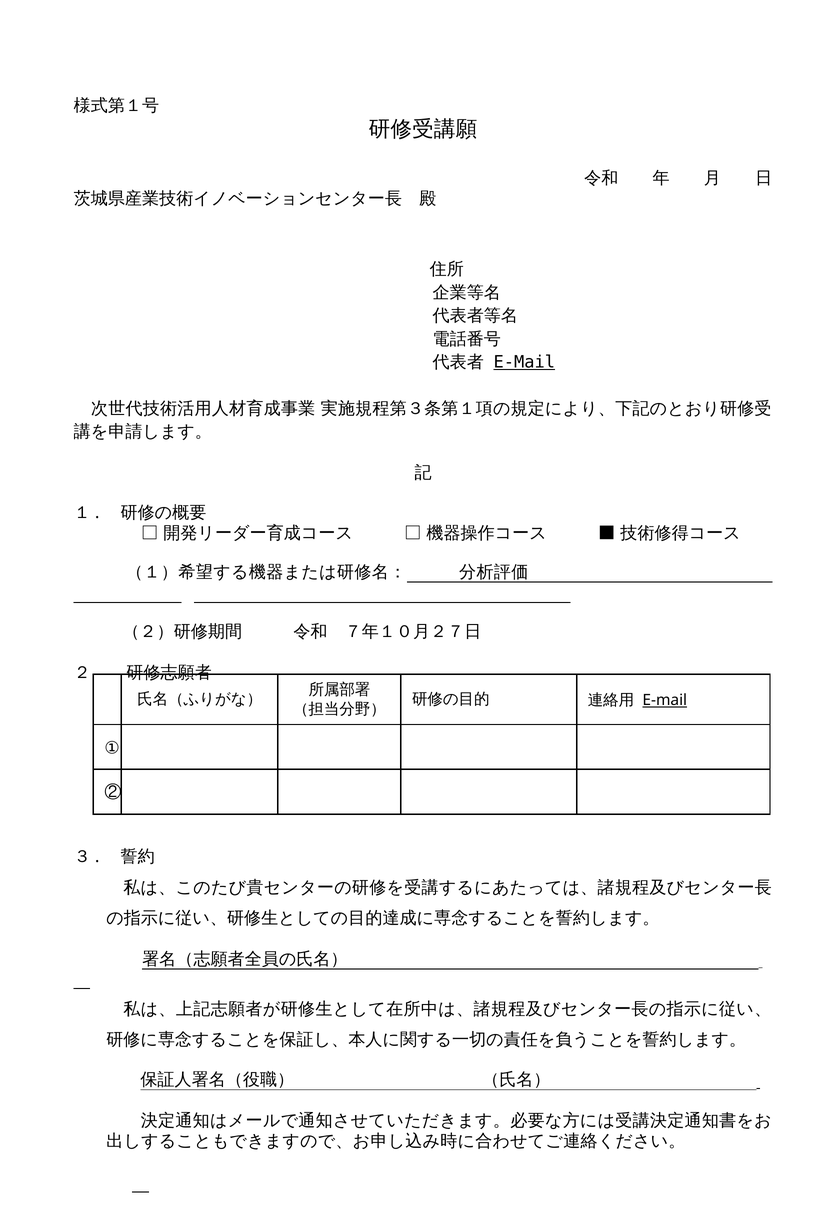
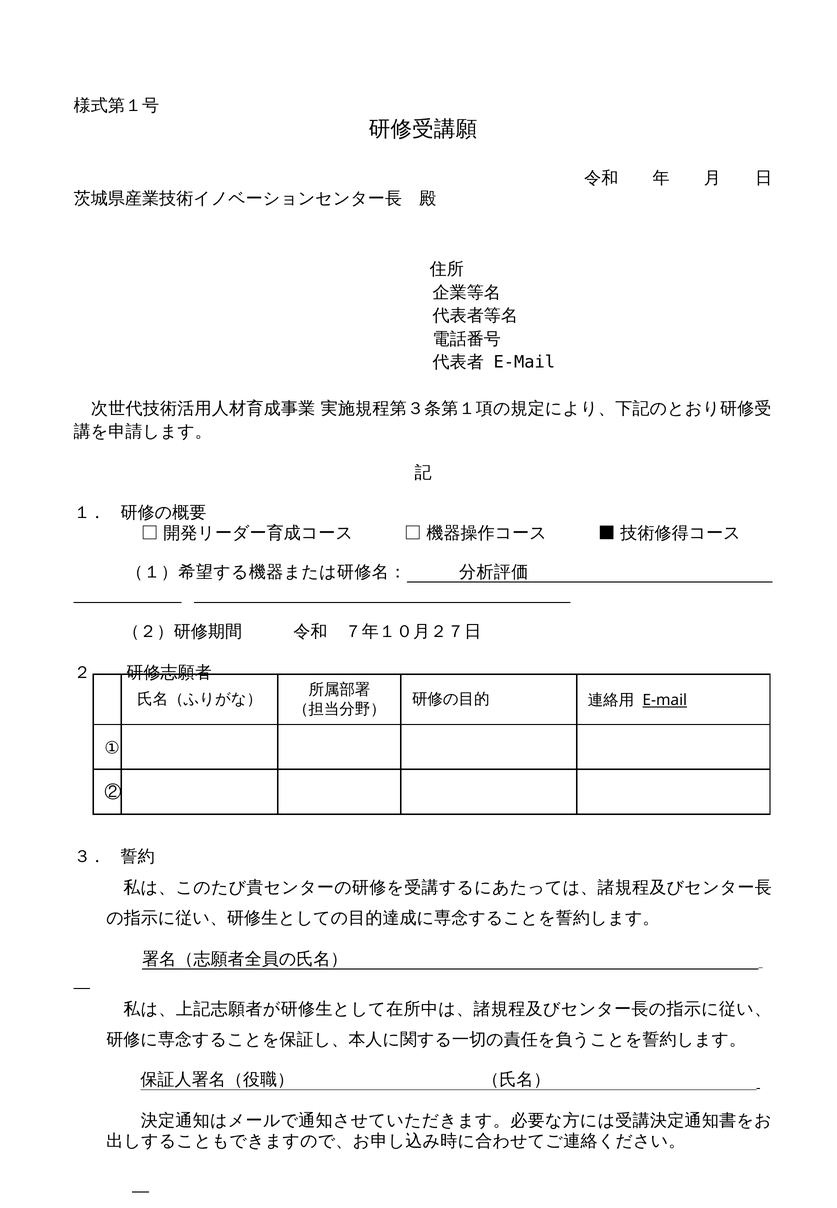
E-Mail at (524, 362) underline: present -> none
